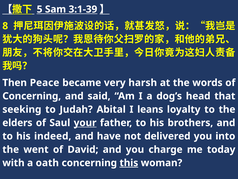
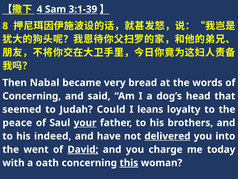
5: 5 -> 4
Peace: Peace -> Nabal
harsh: harsh -> bread
seeking: seeking -> seemed
Abital: Abital -> Could
elders: elders -> peace
delivered underline: none -> present
David underline: none -> present
